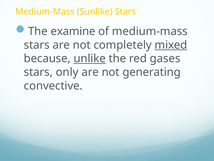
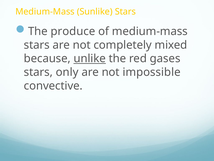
examine: examine -> produce
mixed underline: present -> none
generating: generating -> impossible
